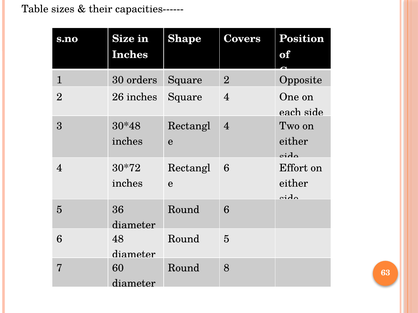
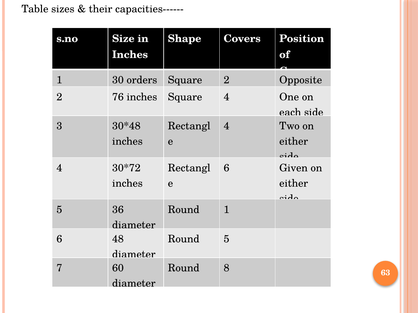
26: 26 -> 76
Effort: Effort -> Given
Round 6: 6 -> 1
